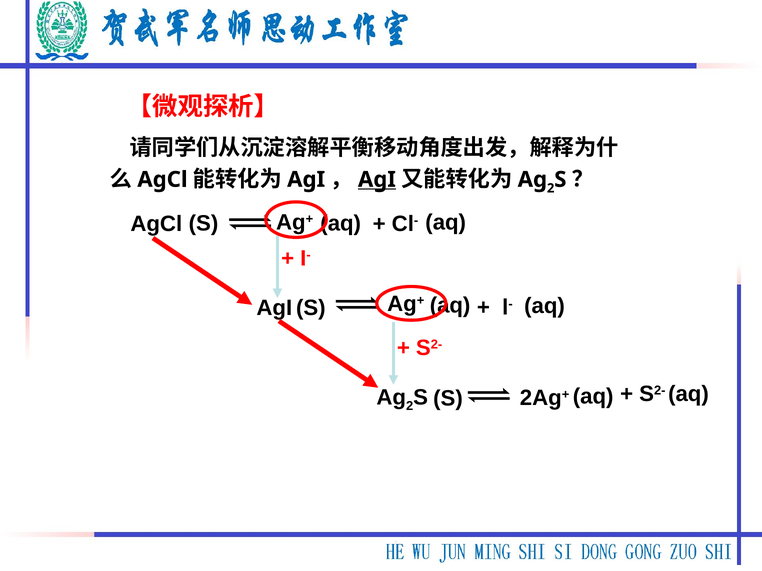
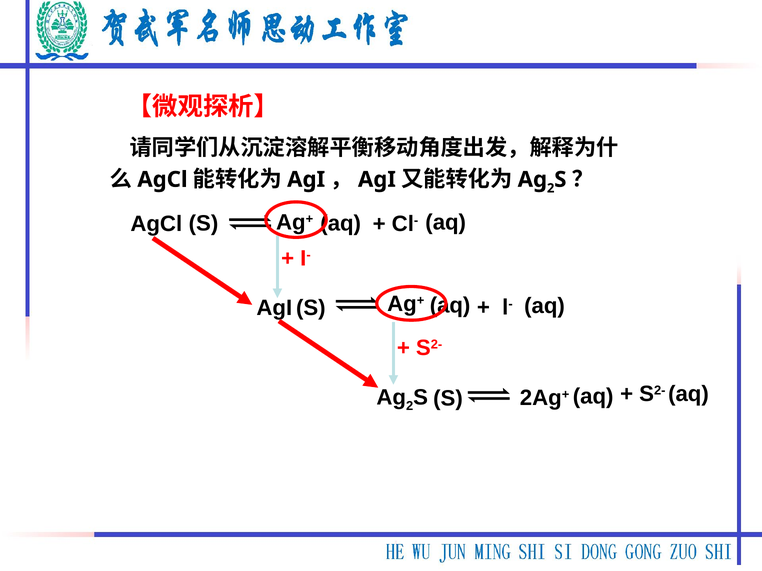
AgI at (377, 180) underline: present -> none
